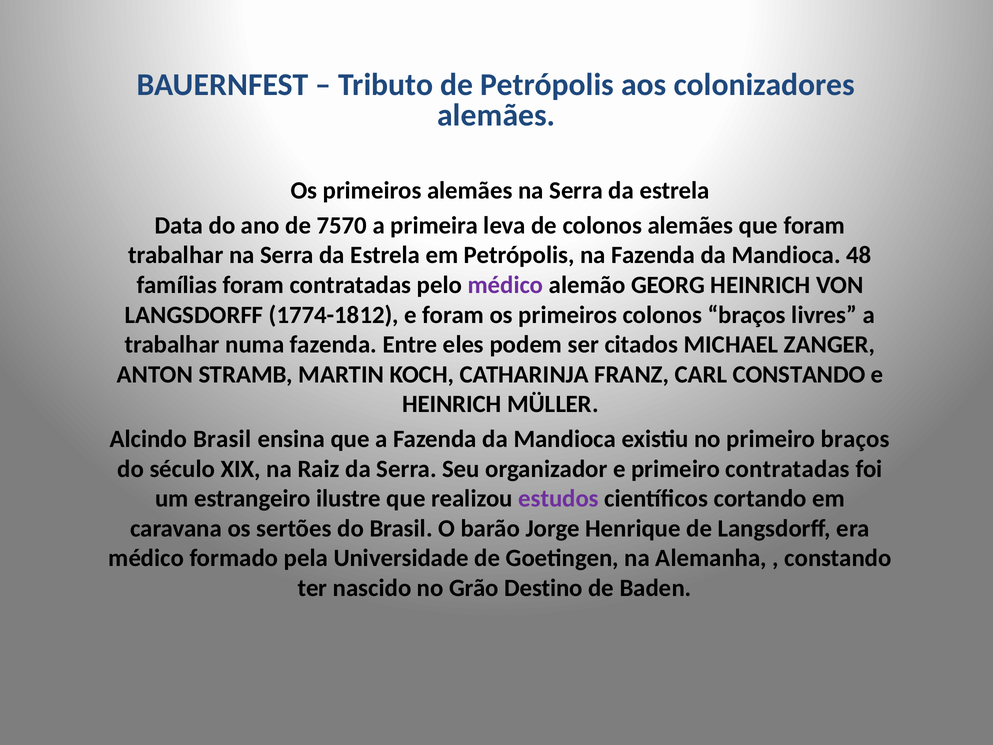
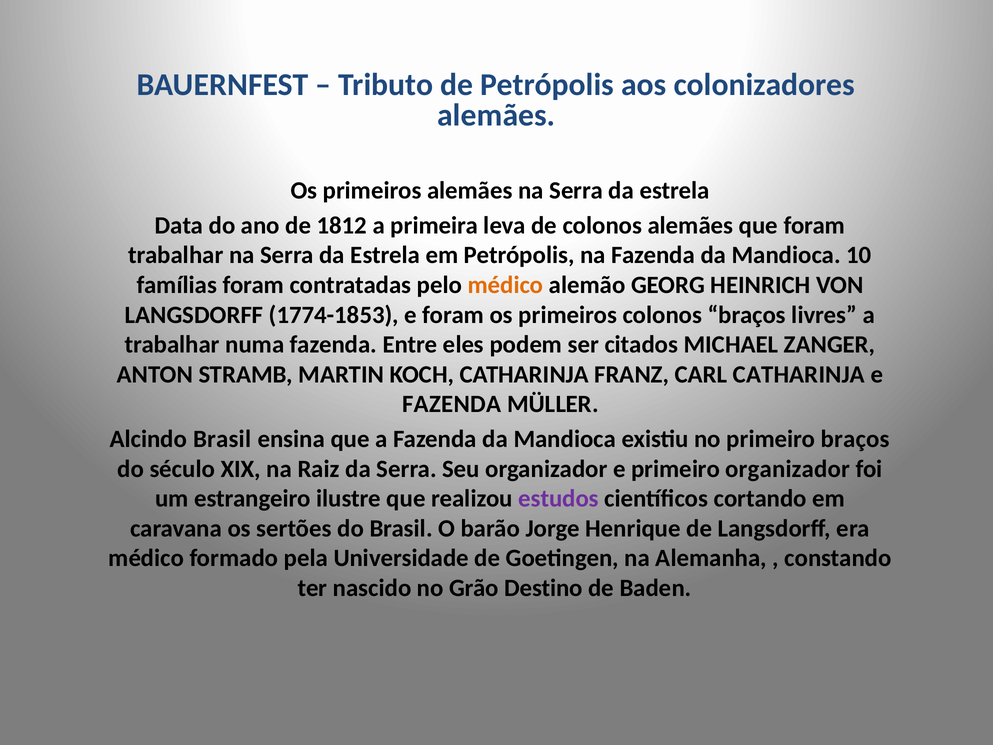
7570: 7570 -> 1812
48: 48 -> 10
médico at (506, 285) colour: purple -> orange
1774-1812: 1774-1812 -> 1774-1853
CARL CONSTANDO: CONSTANDO -> CATHARINJA
HEINRICH at (452, 404): HEINRICH -> FAZENDA
primeiro contratadas: contratadas -> organizador
